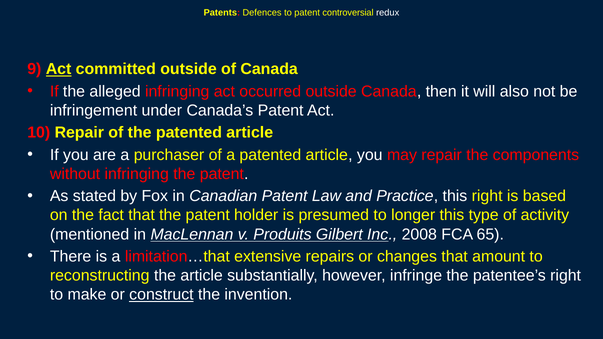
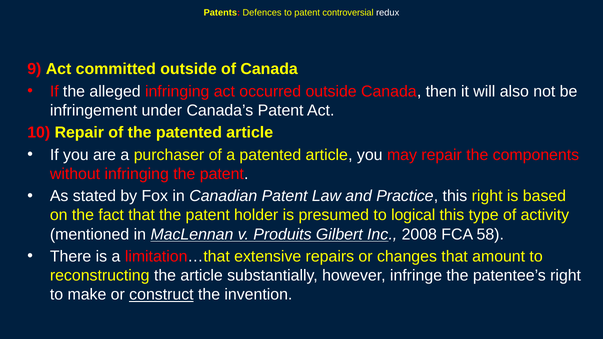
Act at (59, 69) underline: present -> none
longer: longer -> logical
65: 65 -> 58
